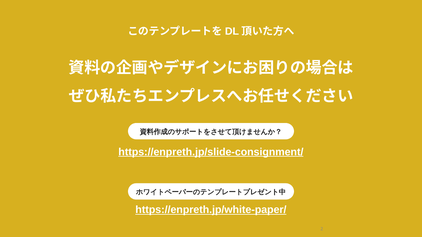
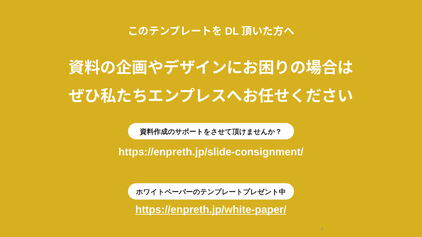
https://enpreth.jp/slide-consignment/ underline: present -> none
